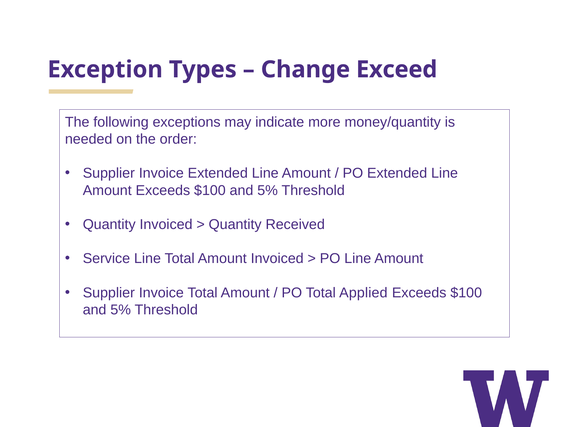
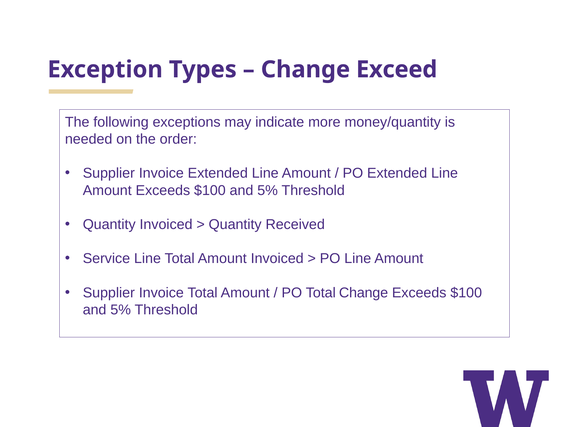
Total Applied: Applied -> Change
